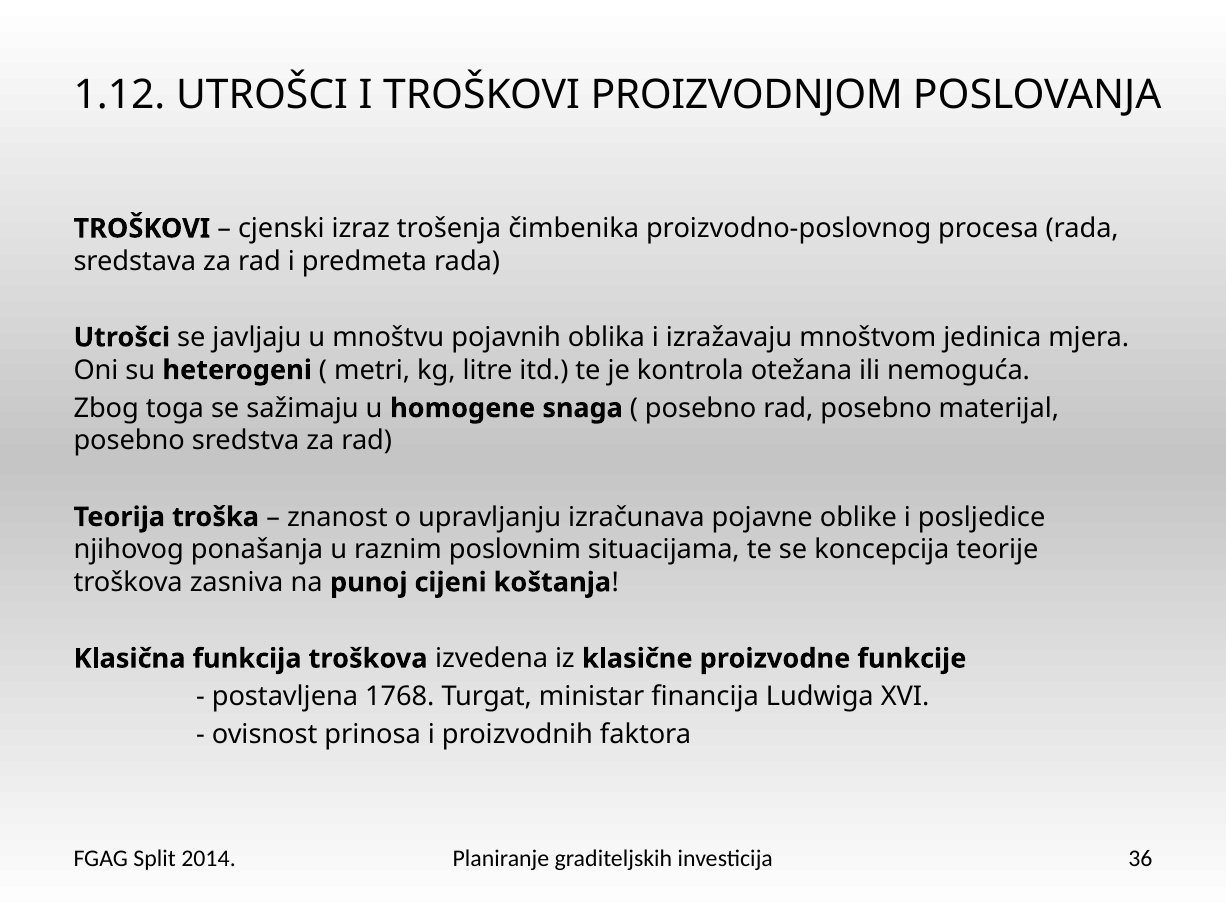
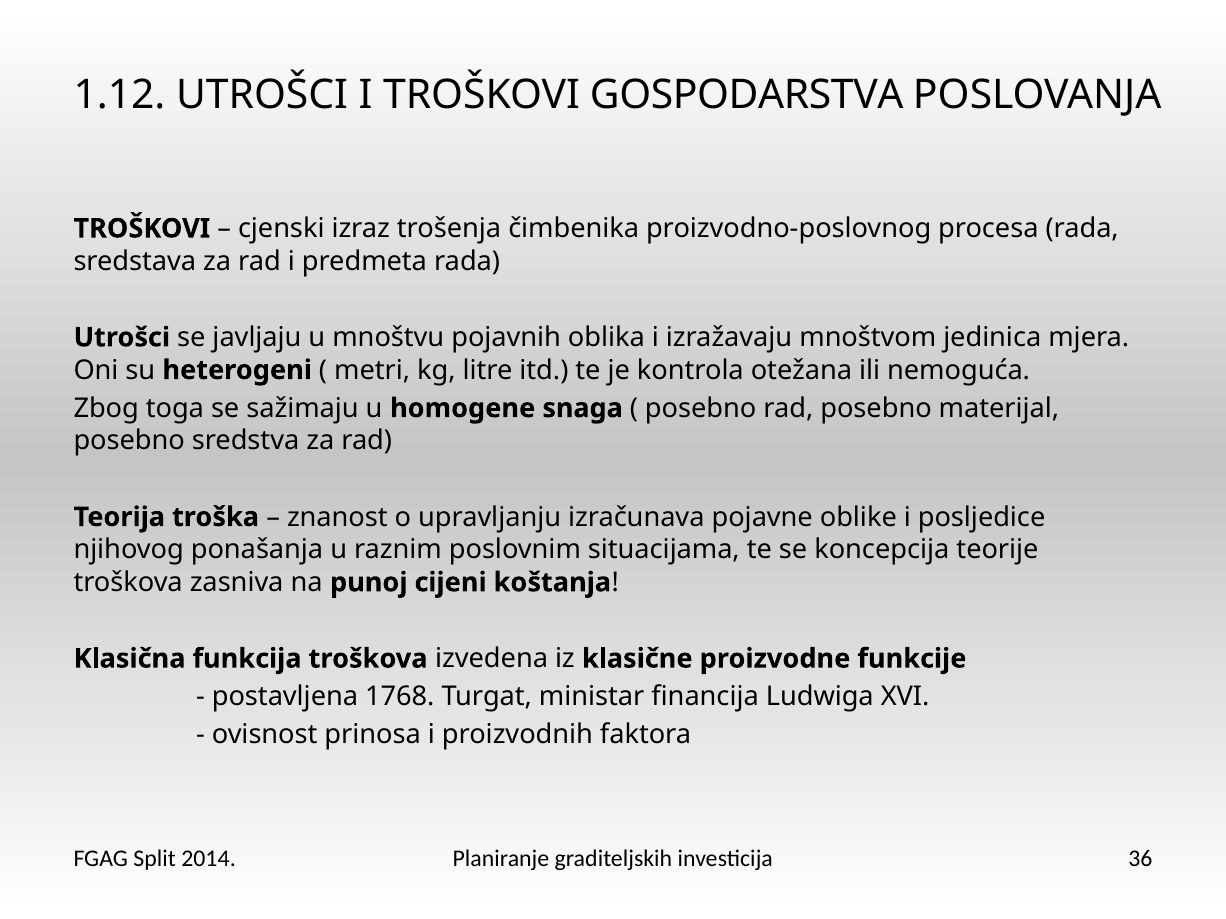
PROIZVODNJOM: PROIZVODNJOM -> GOSPODARSTVA
